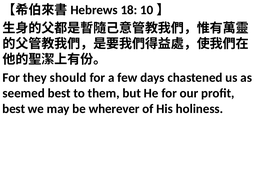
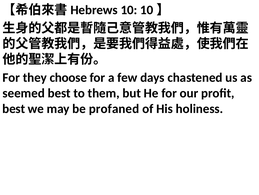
18: 18 -> 10
should: should -> choose
wherever: wherever -> profaned
